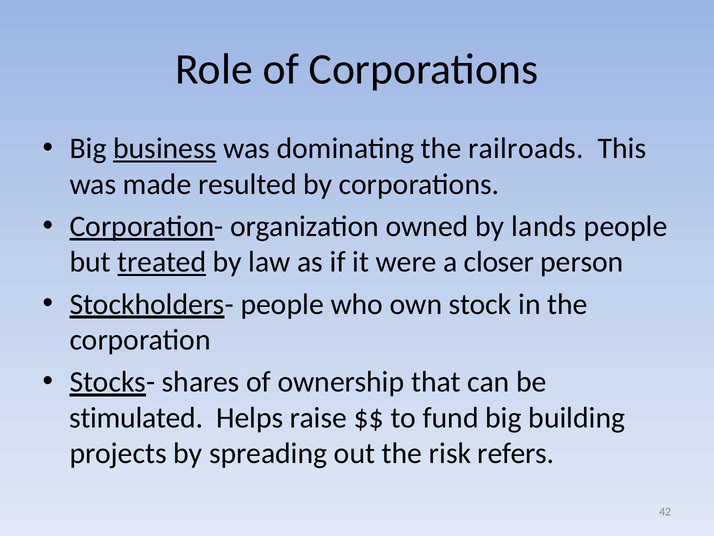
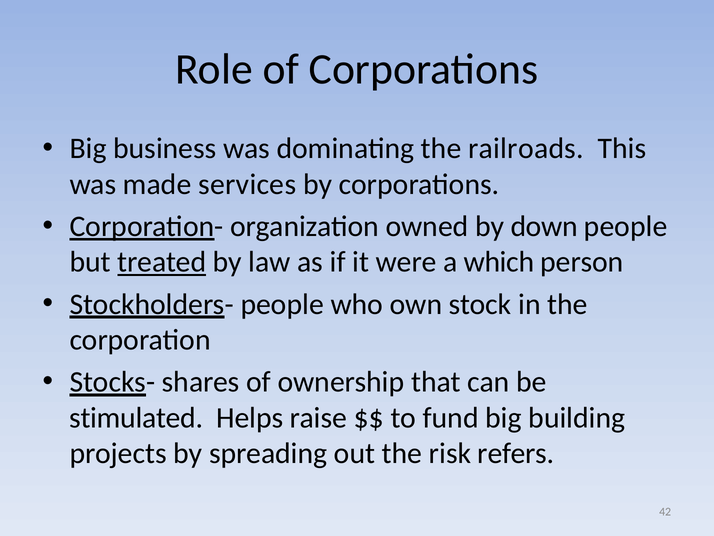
business underline: present -> none
resulted: resulted -> services
lands: lands -> down
closer: closer -> which
